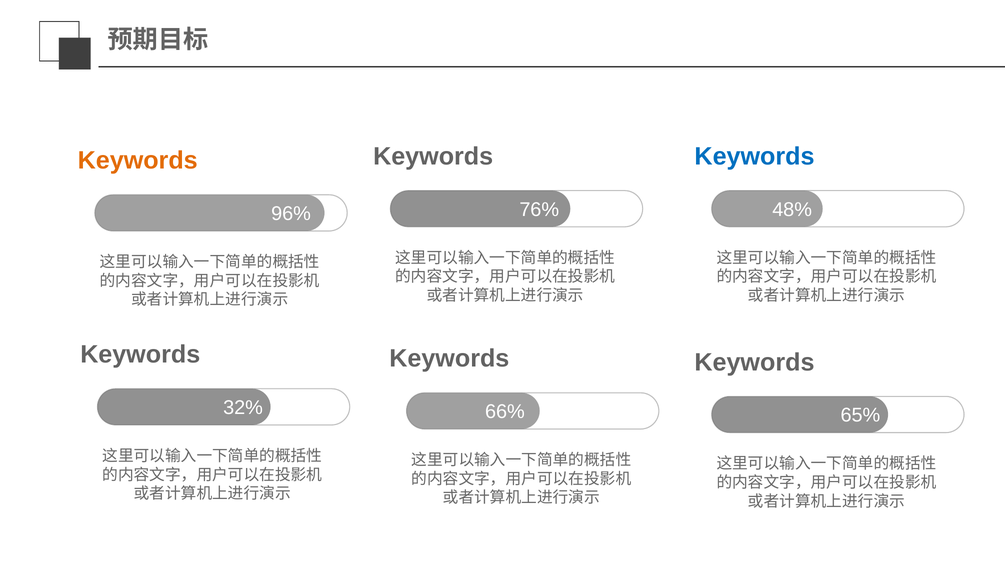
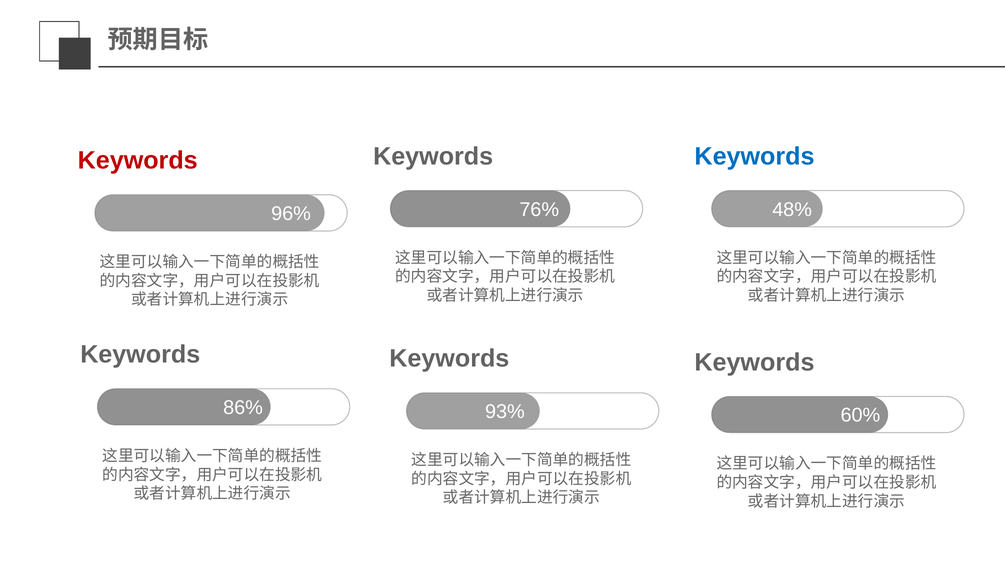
Keywords at (138, 161) colour: orange -> red
32%: 32% -> 86%
66%: 66% -> 93%
65%: 65% -> 60%
